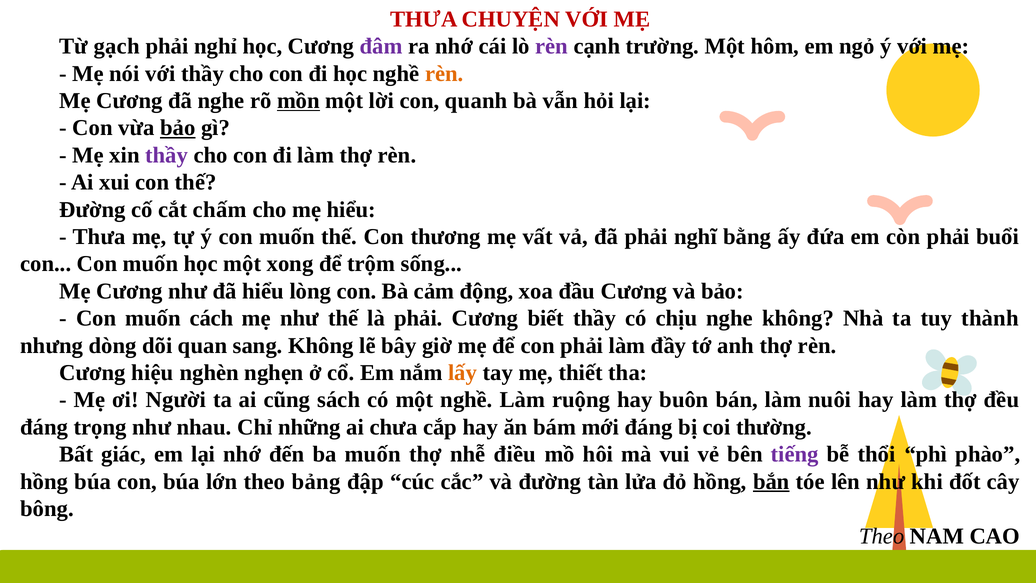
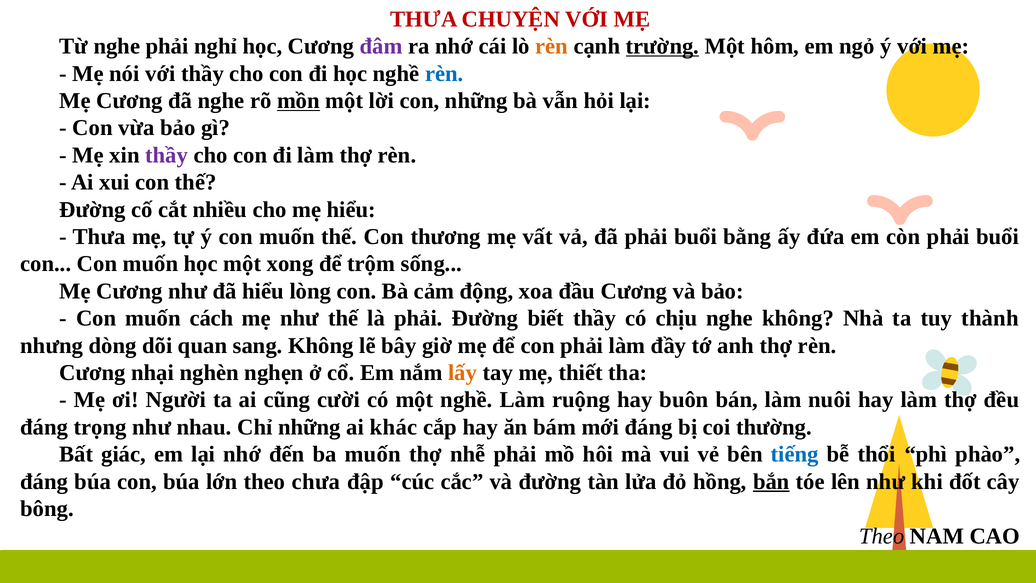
Từ gạch: gạch -> nghe
rèn at (552, 46) colour: purple -> orange
trường underline: none -> present
rèn at (444, 73) colour: orange -> blue
con quanh: quanh -> những
bảo at (178, 128) underline: present -> none
chấm: chấm -> nhiều
đã phải nghĩ: nghĩ -> buổi
phải Cương: Cương -> Đường
hiệu: hiệu -> nhại
sách: sách -> cười
chưa: chưa -> khác
nhễ điều: điều -> phải
tiếng colour: purple -> blue
hồng at (44, 481): hồng -> đáng
bảng: bảng -> chưa
